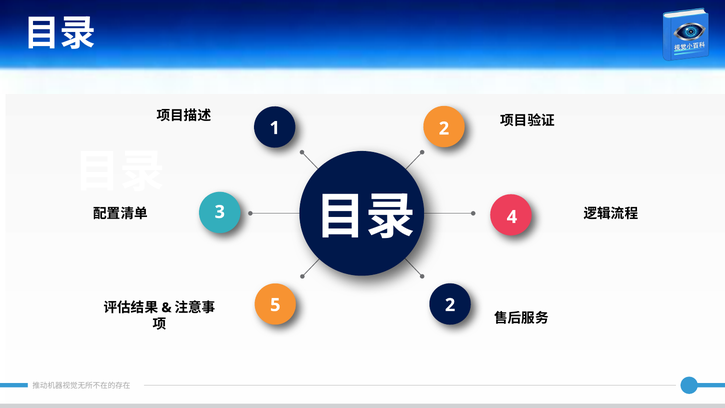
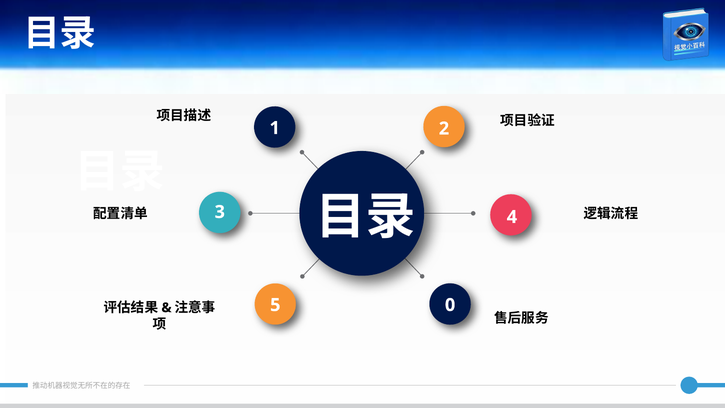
5 2: 2 -> 0
